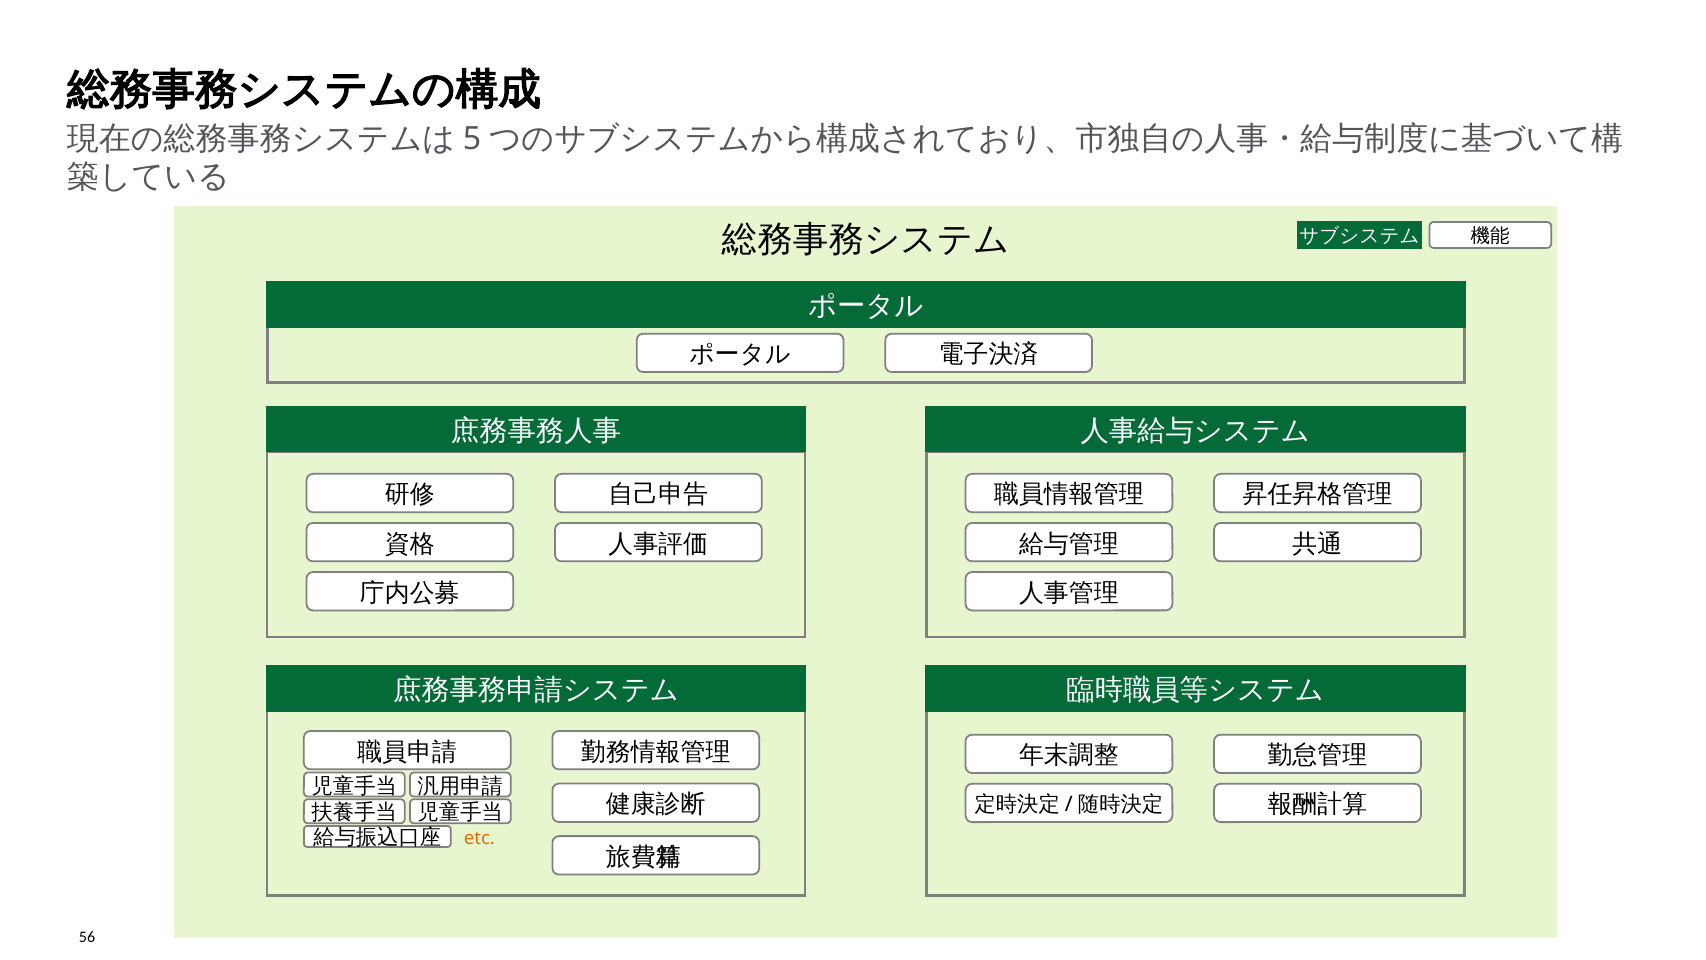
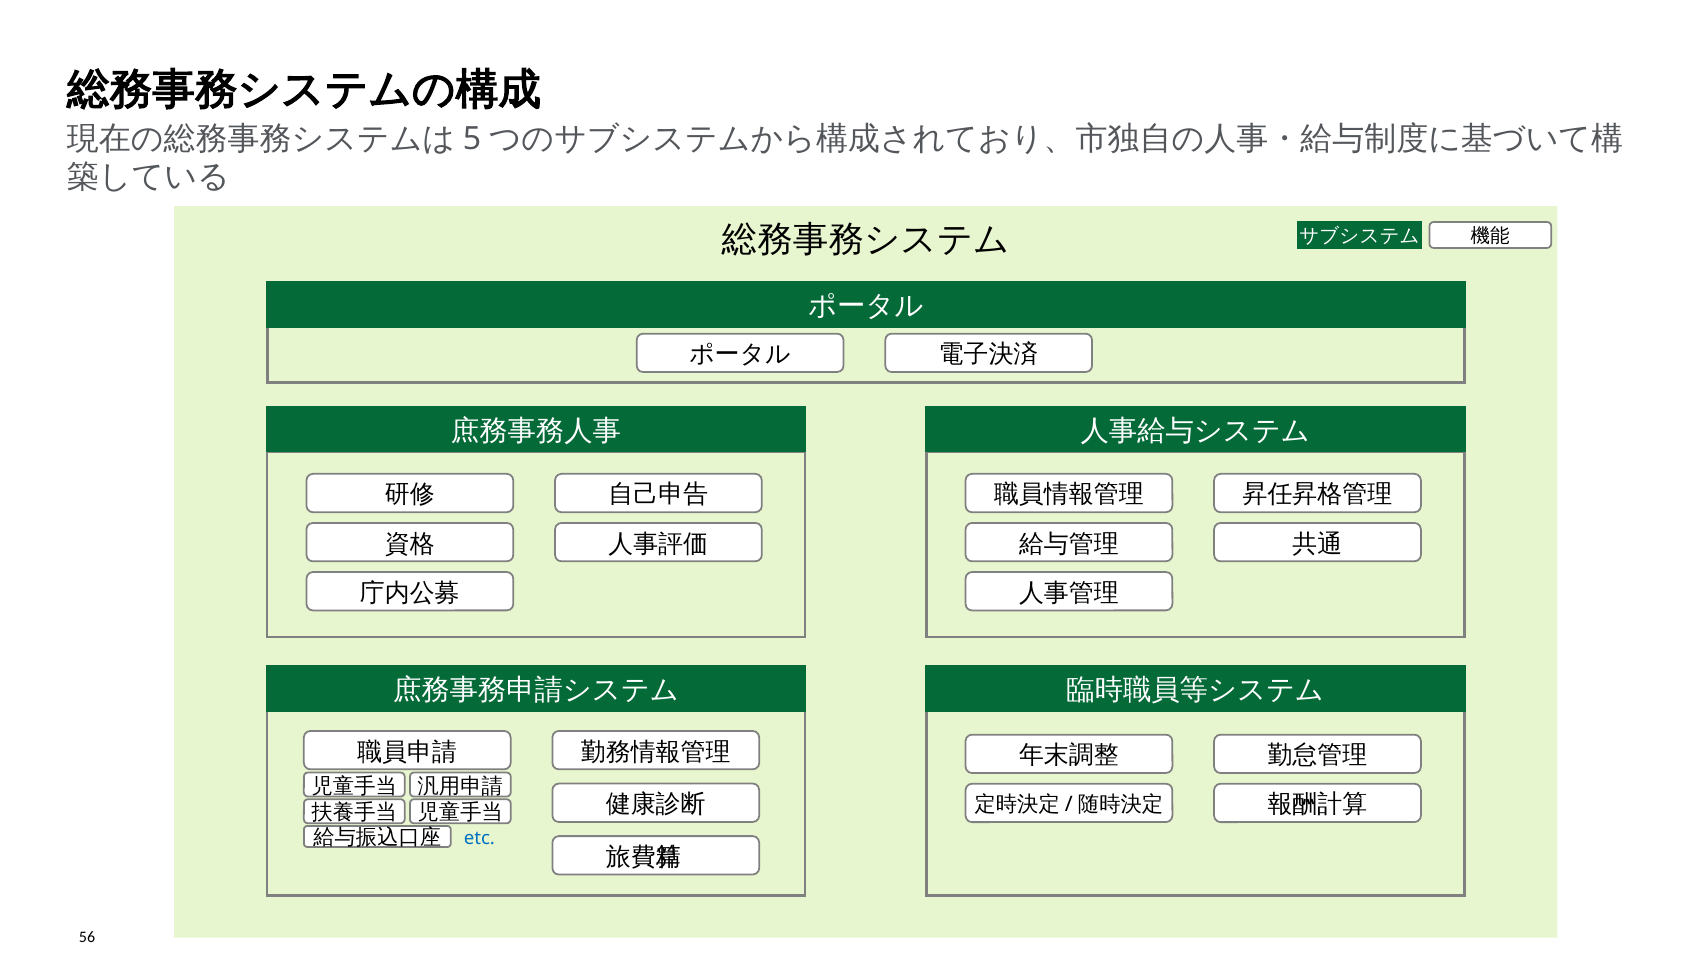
etc colour: orange -> blue
